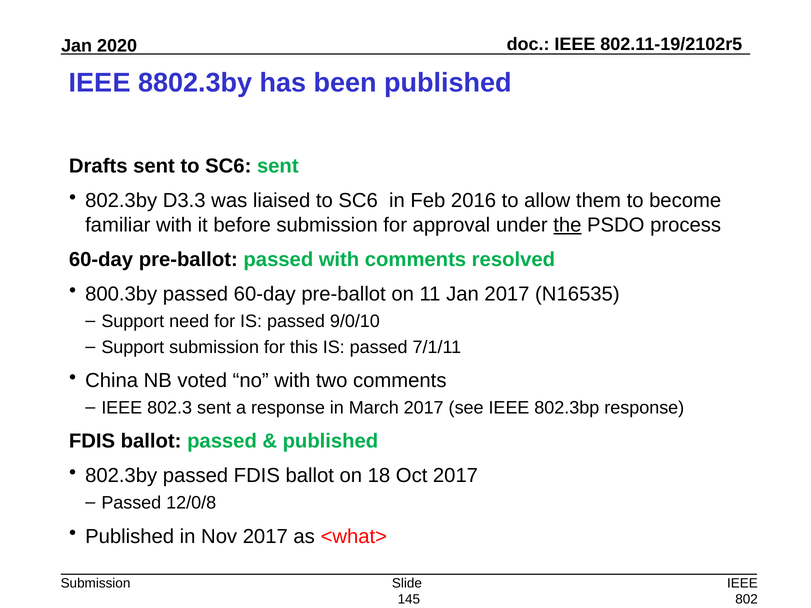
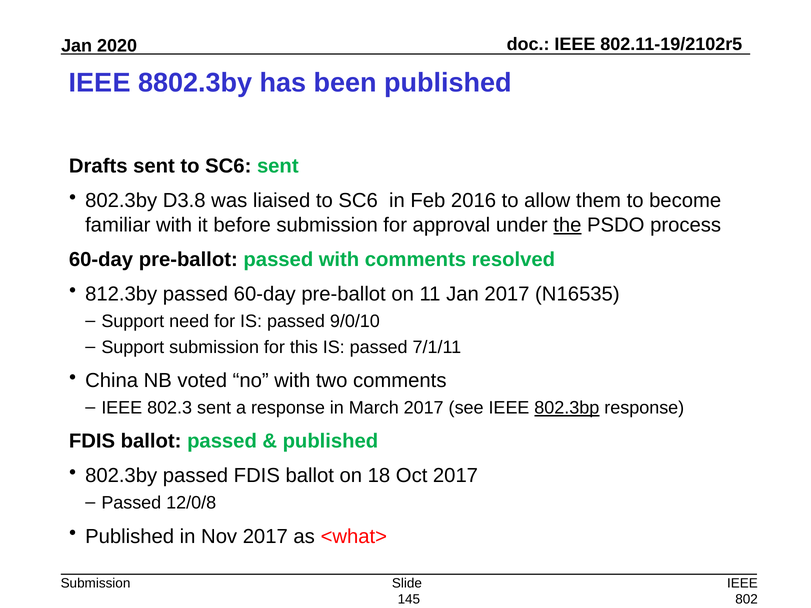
D3.3: D3.3 -> D3.8
800.3by: 800.3by -> 812.3by
802.3bp underline: none -> present
